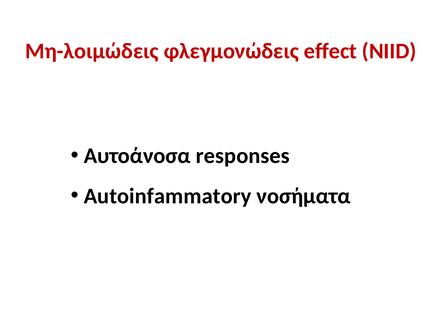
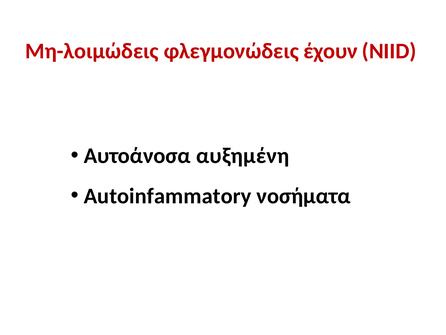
effect: effect -> έχουν
responses: responses -> αυξημένη
